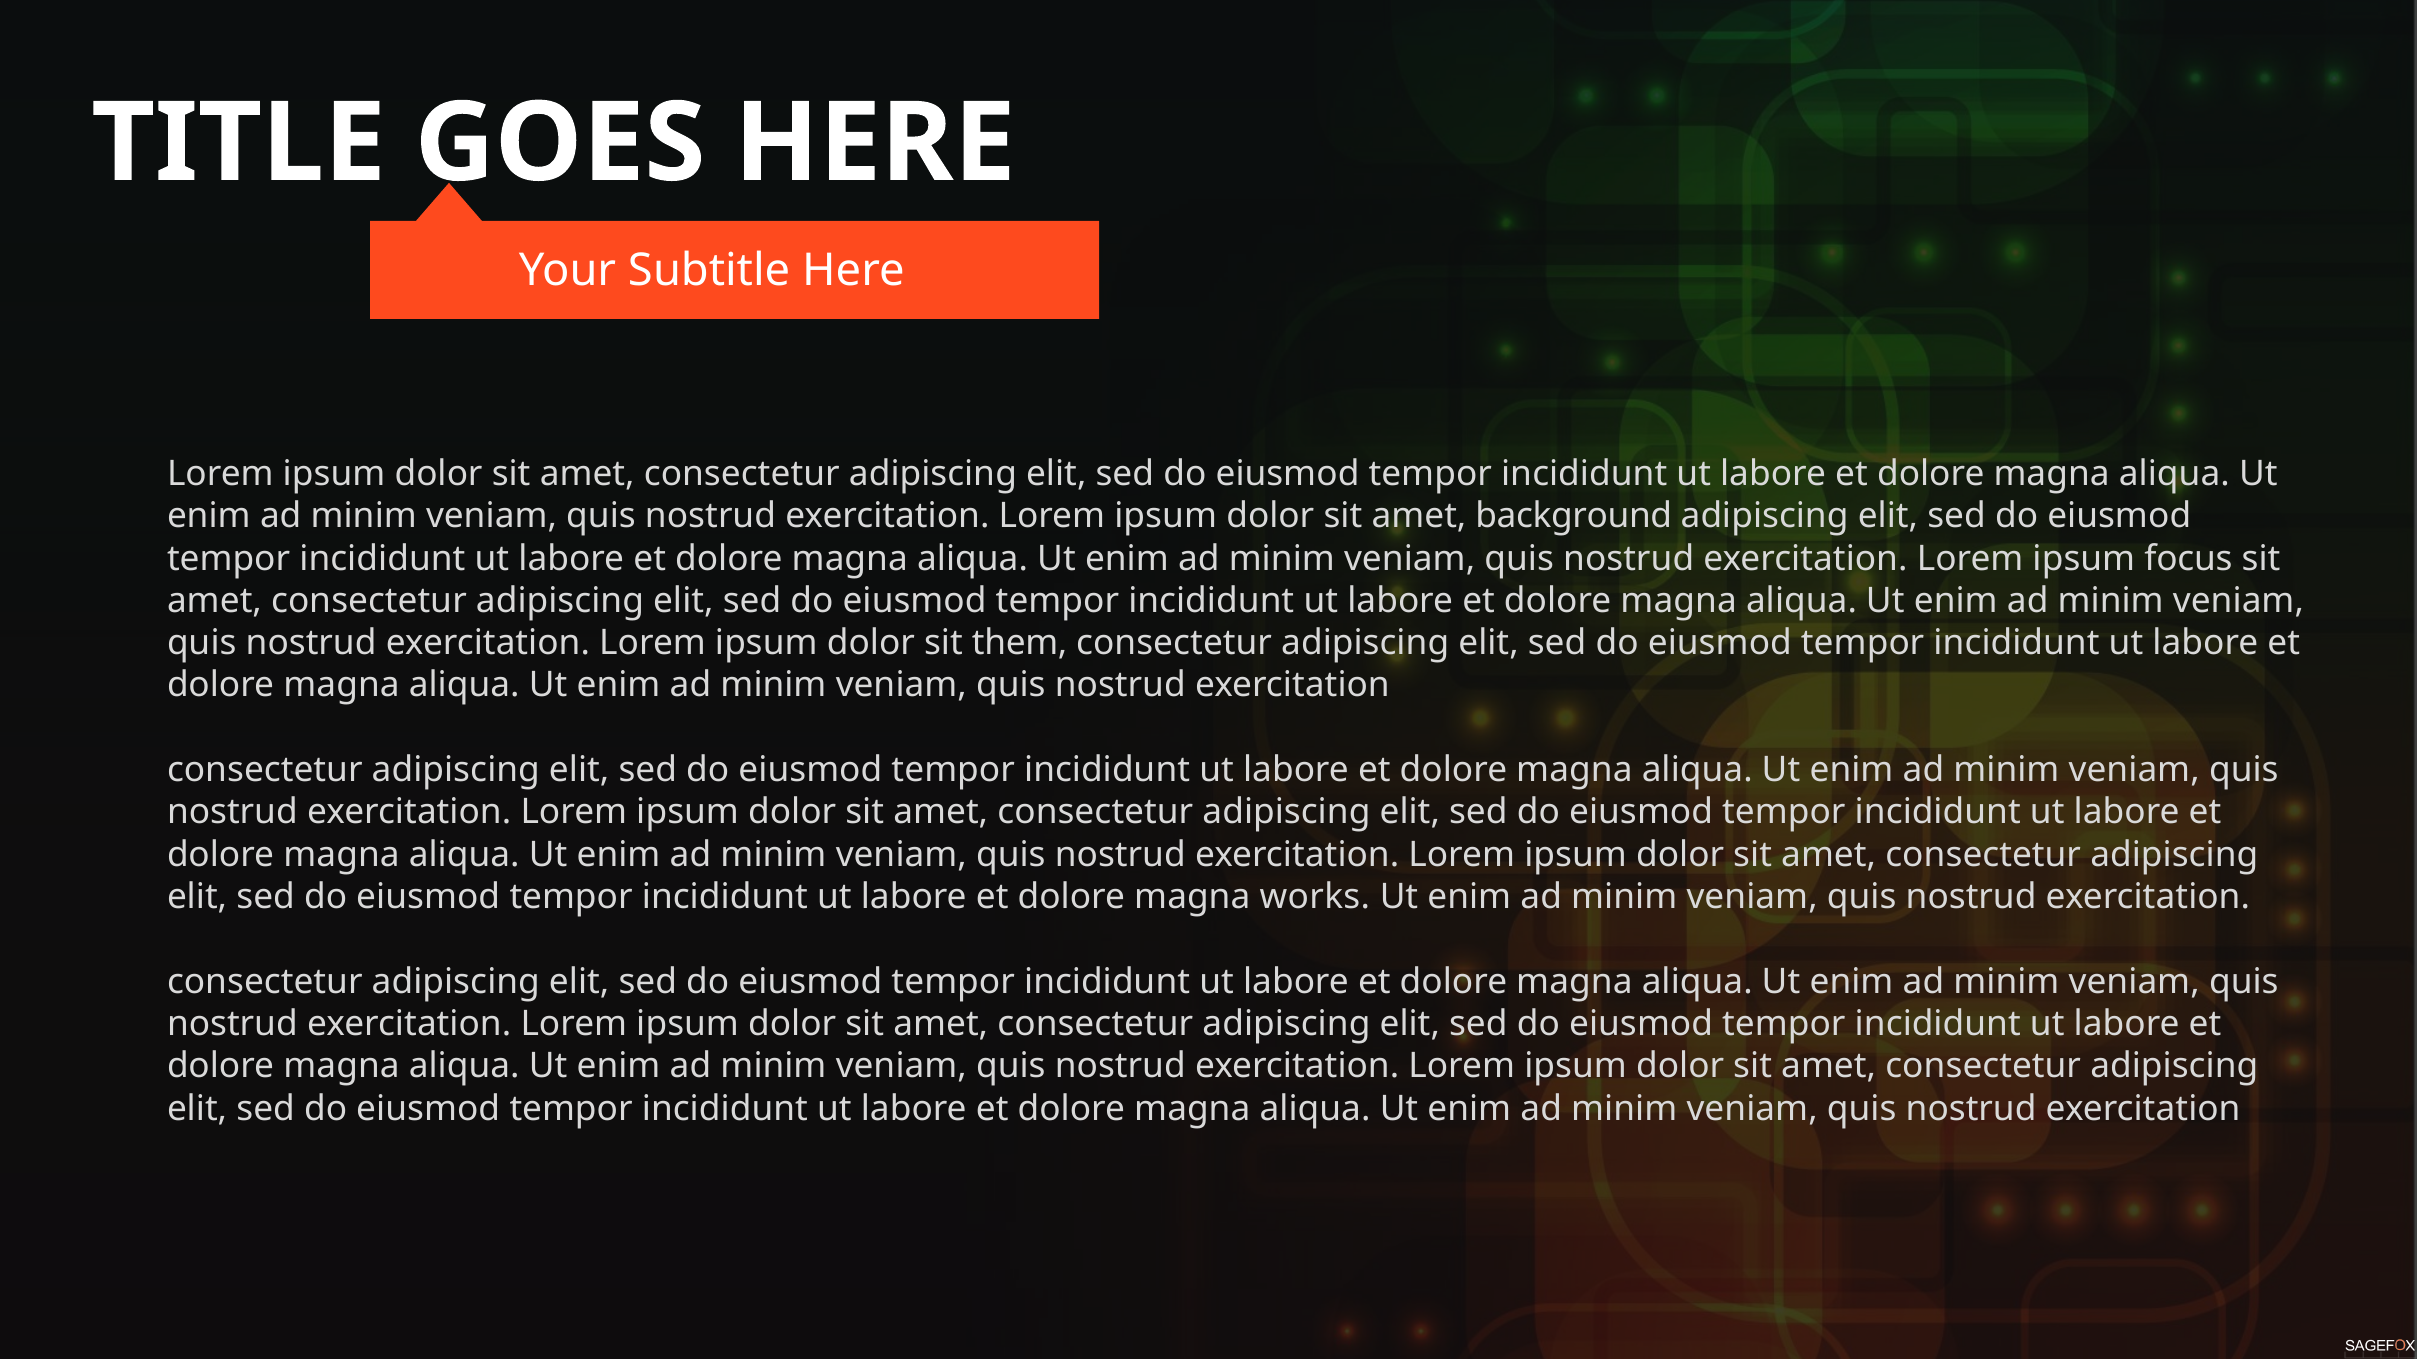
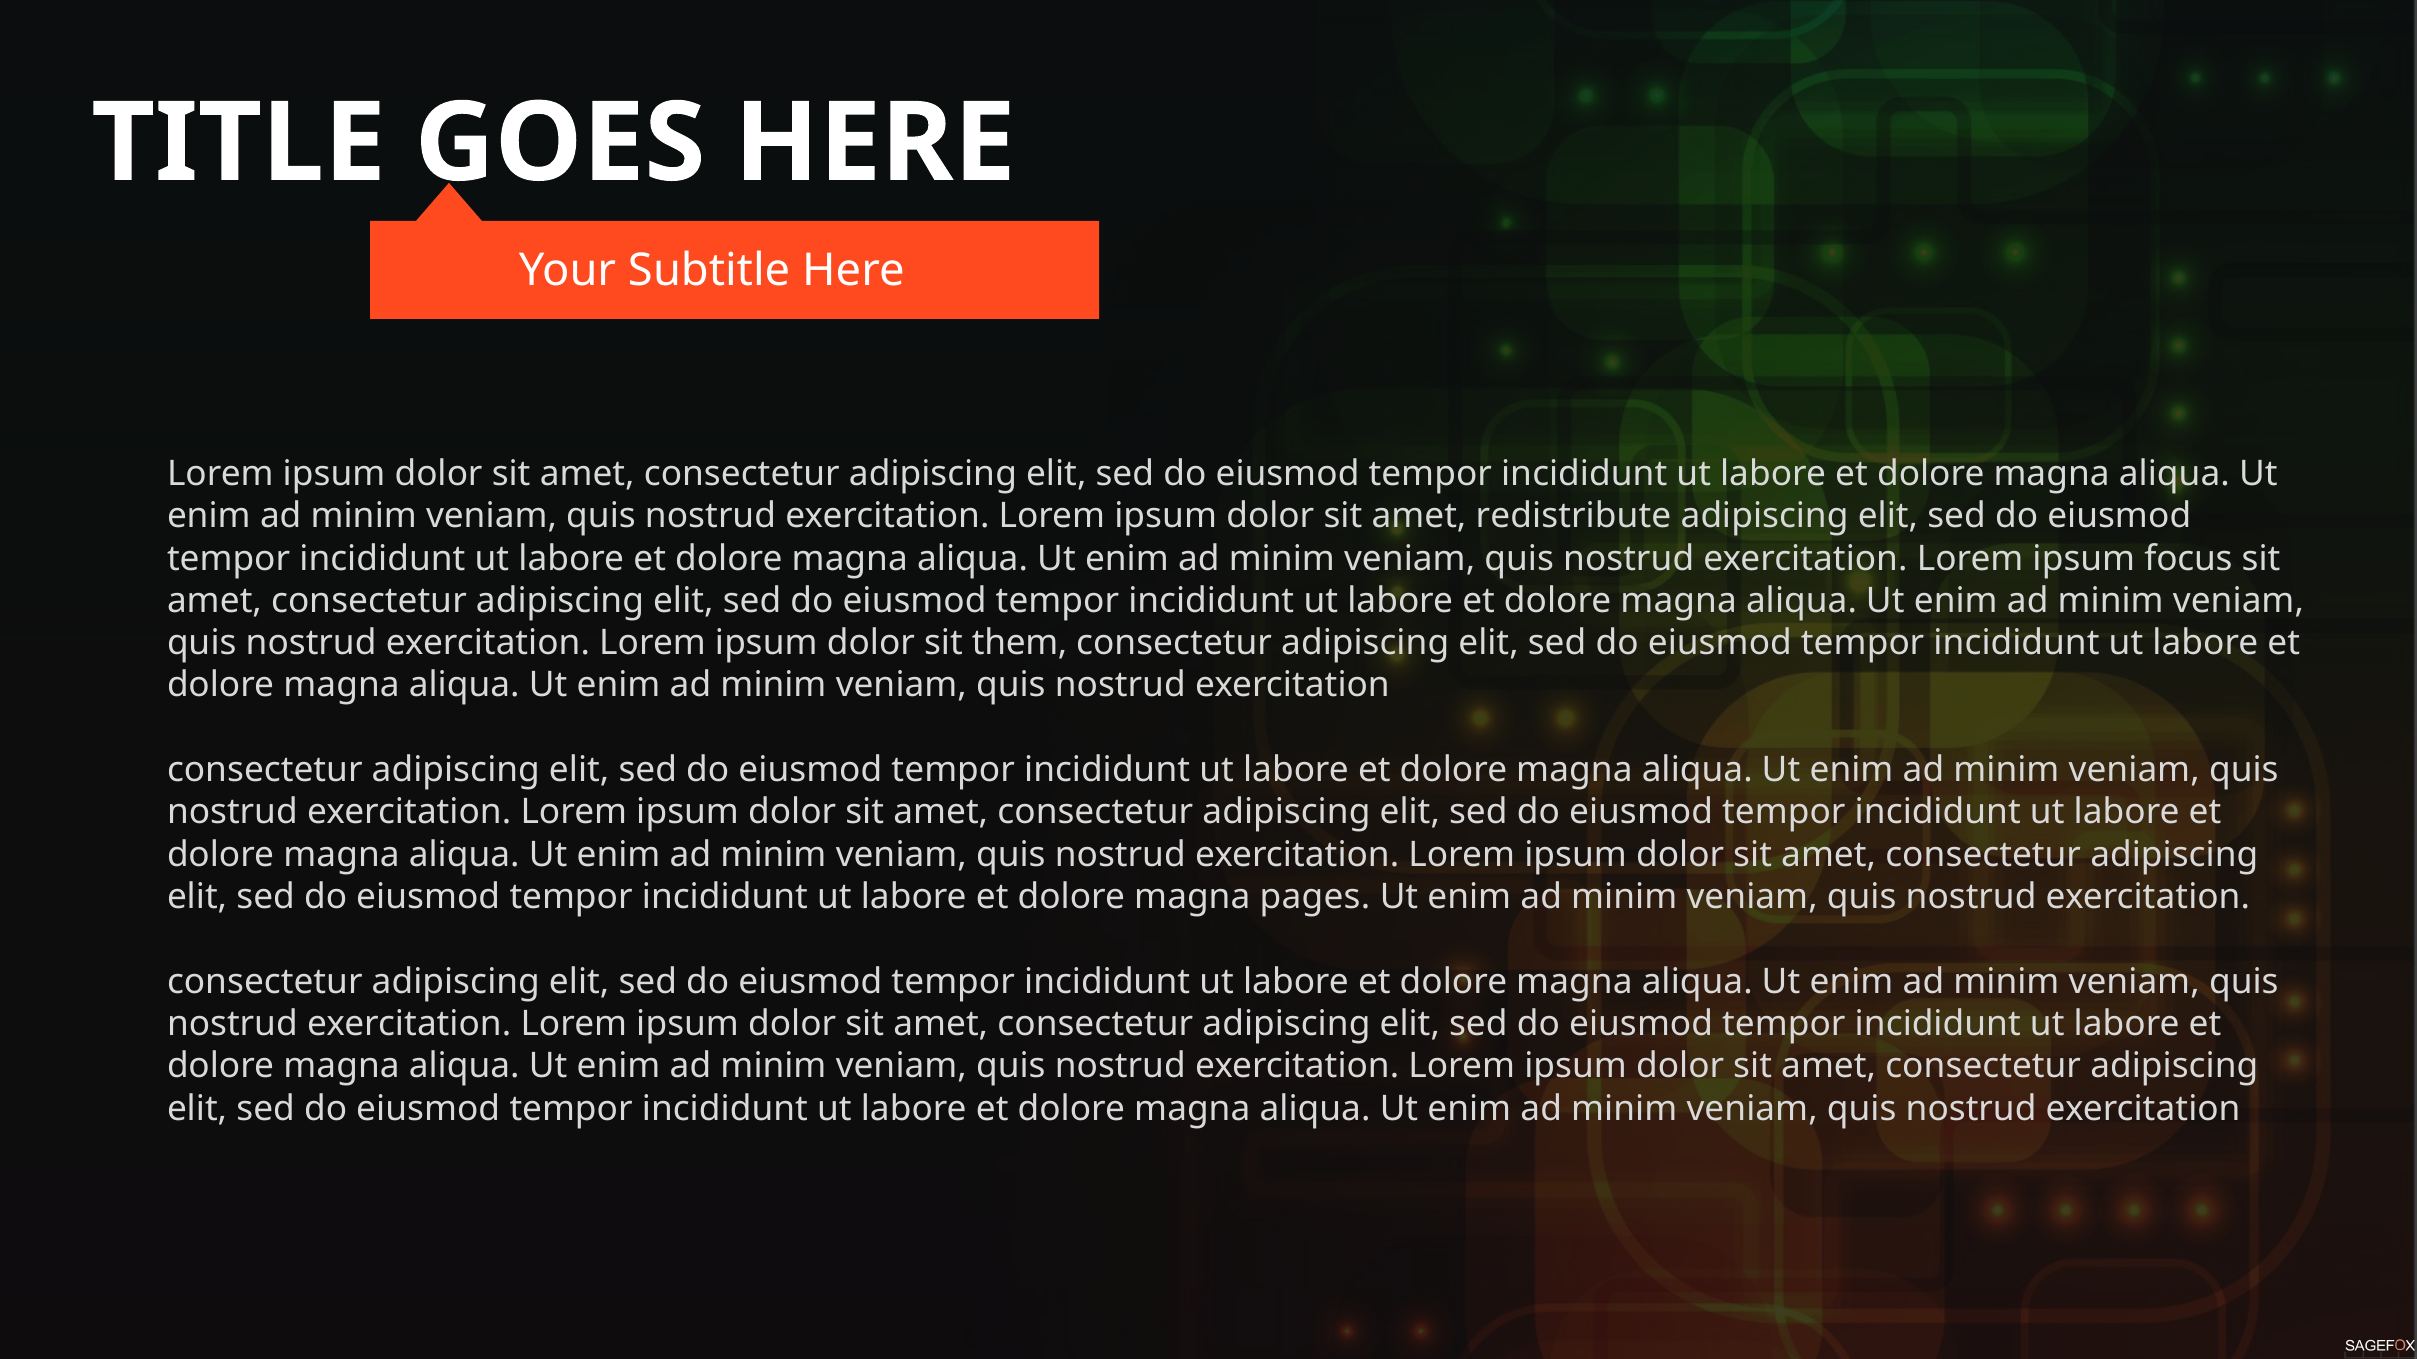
background: background -> redistribute
works: works -> pages
